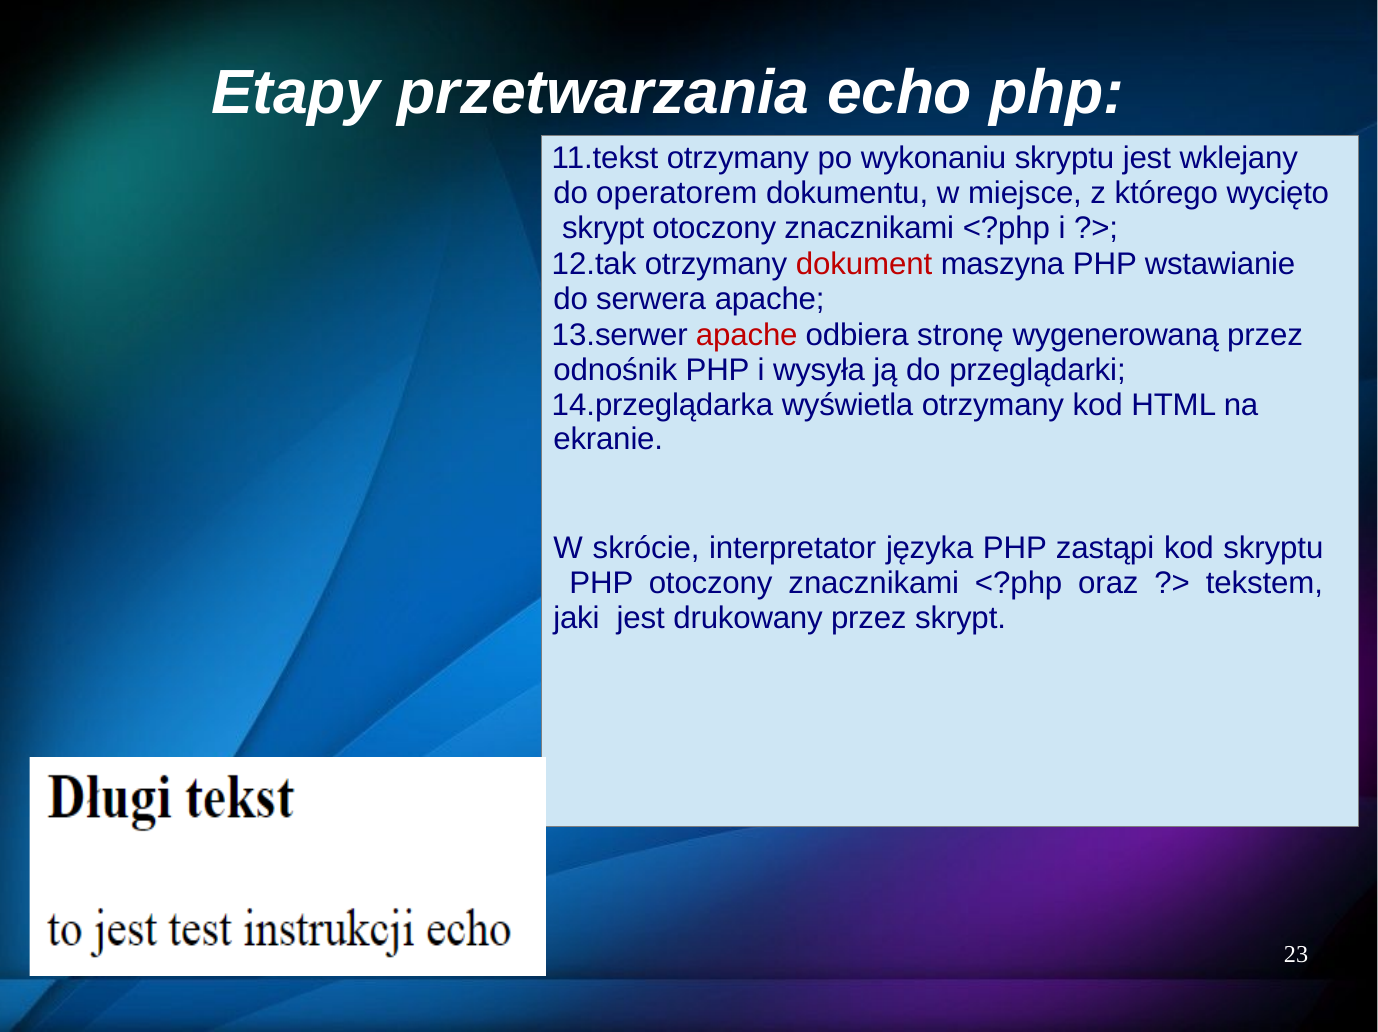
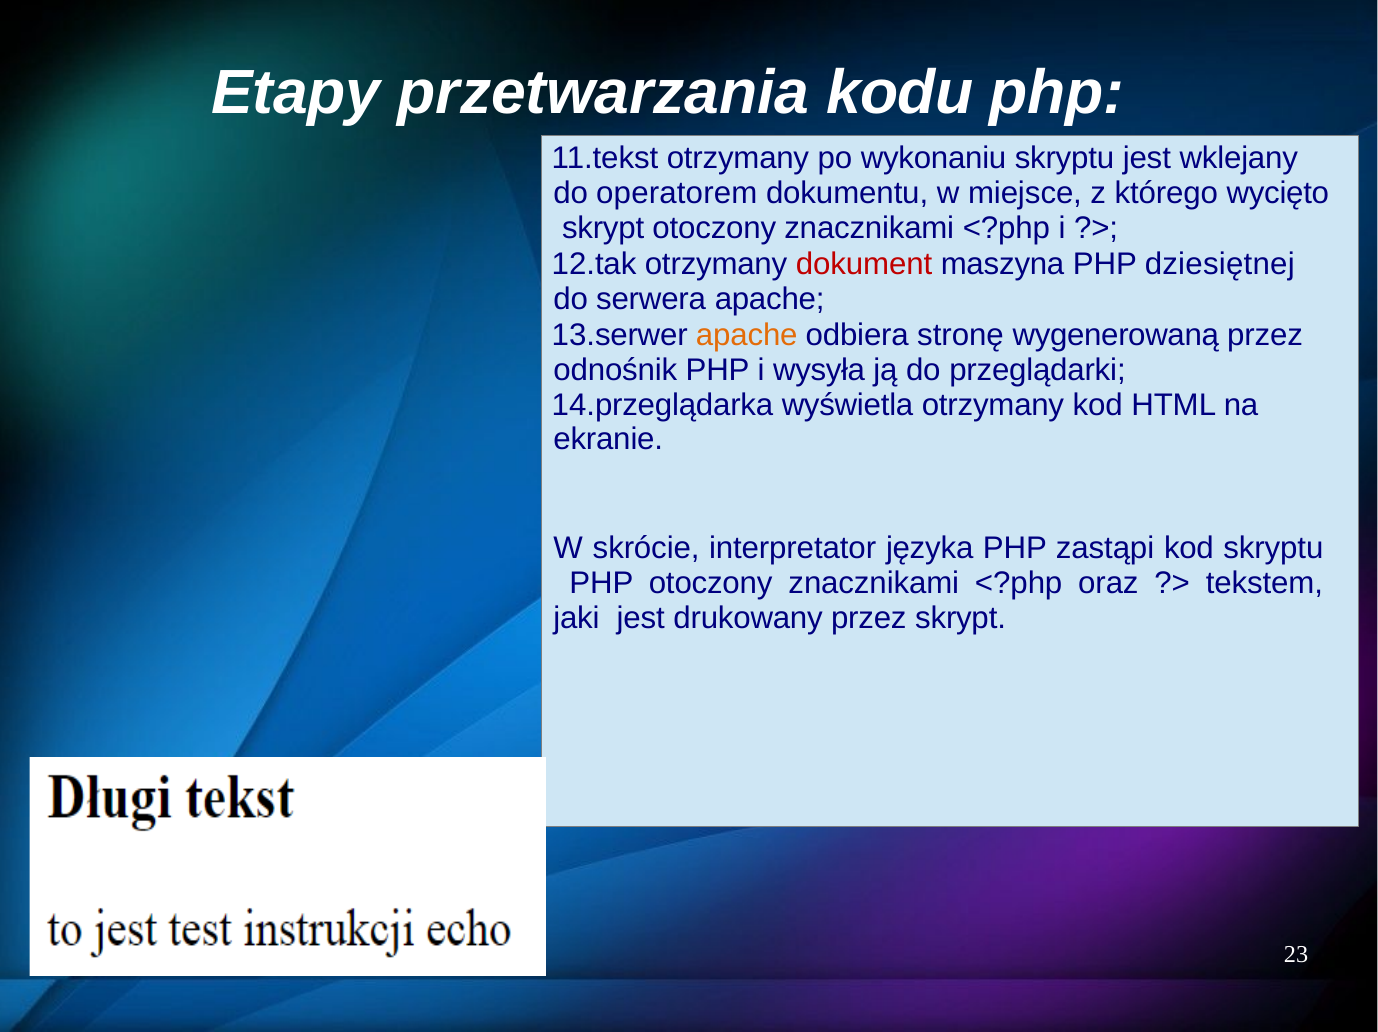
echo: echo -> kodu
wstawianie: wstawianie -> dziesiętnej
apache at (747, 335) colour: red -> orange
